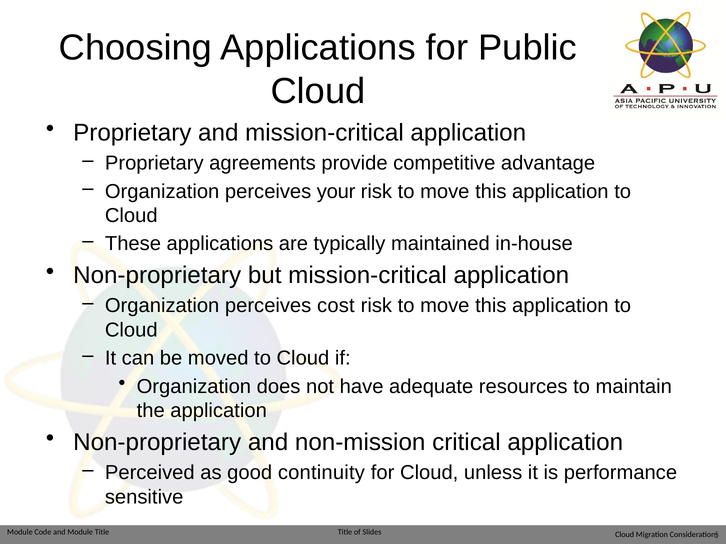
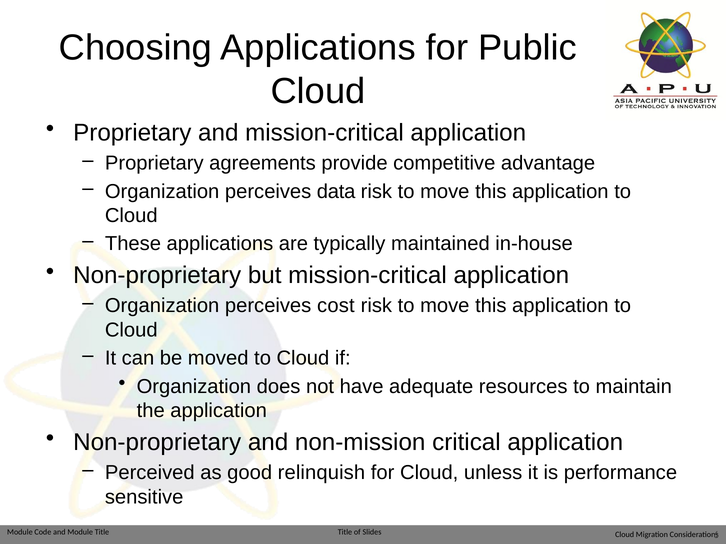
your: your -> data
continuity: continuity -> relinquish
